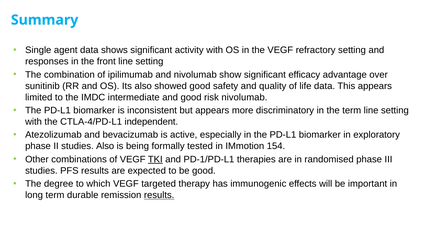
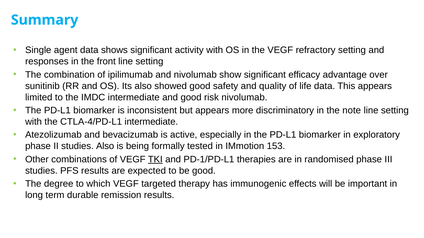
the term: term -> note
CTLA-4/PD-L1 independent: independent -> intermediate
154: 154 -> 153
results at (159, 196) underline: present -> none
